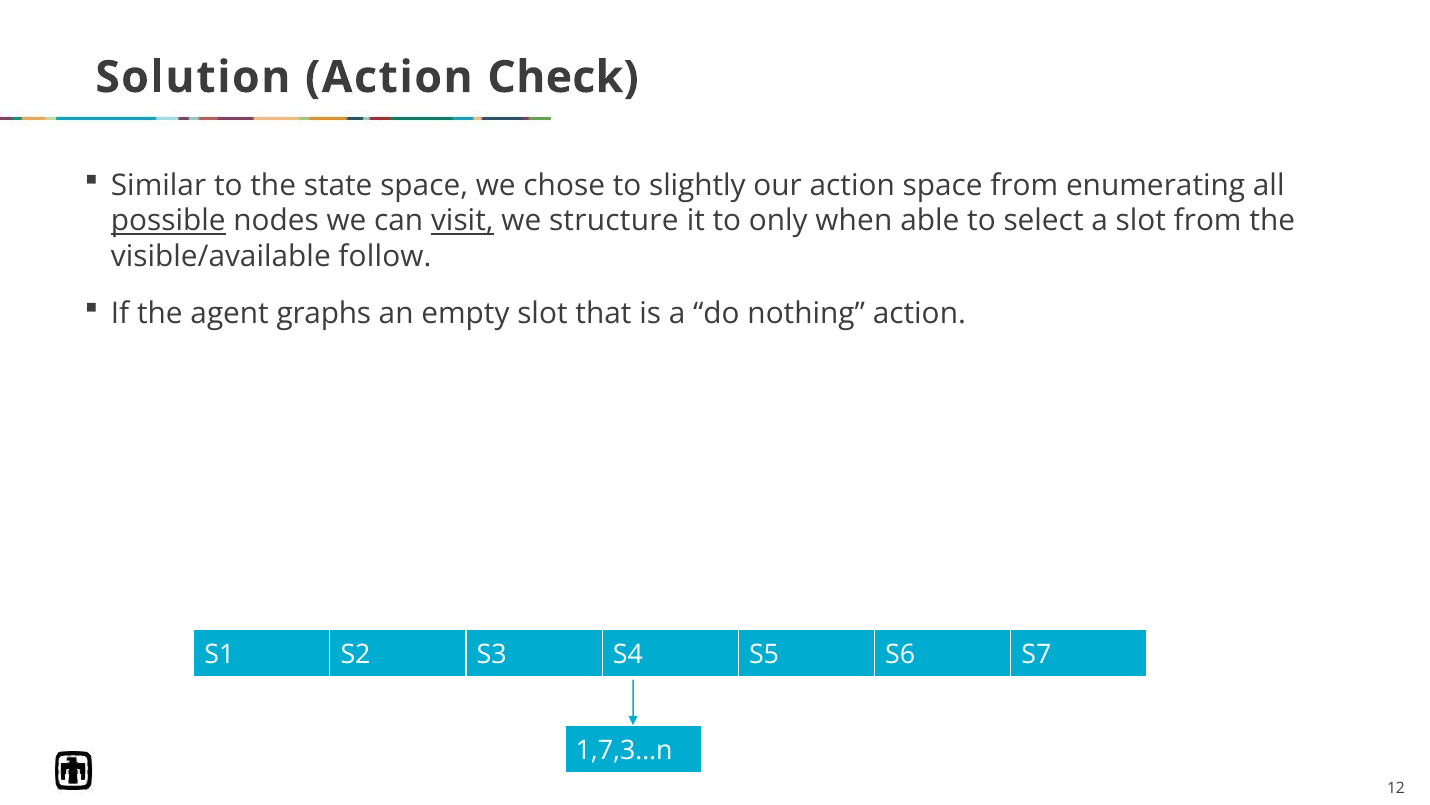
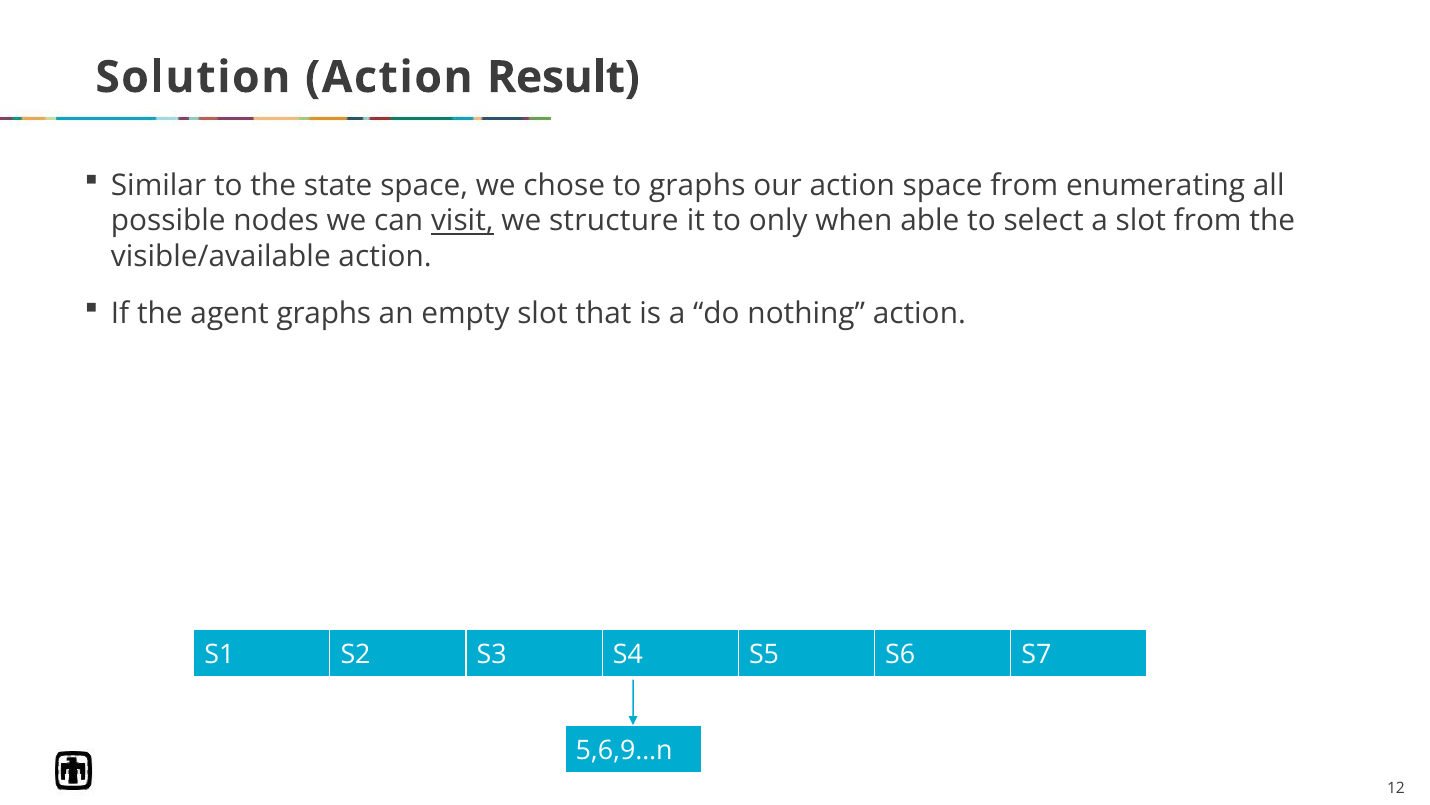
Check: Check -> Result
to slightly: slightly -> graphs
possible underline: present -> none
visible/available follow: follow -> action
1,7,3…n: 1,7,3…n -> 5,6,9…n
